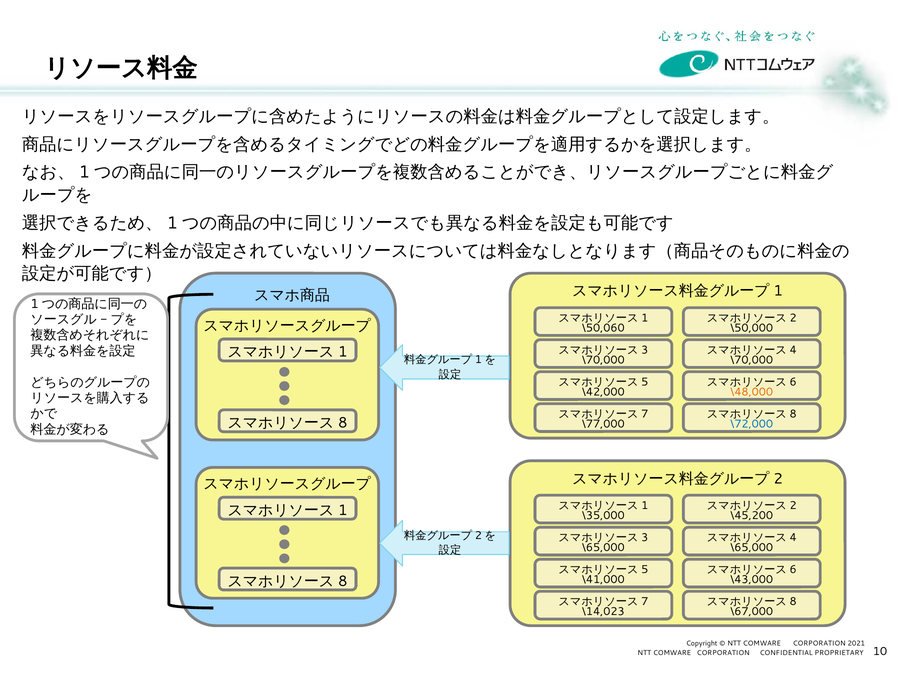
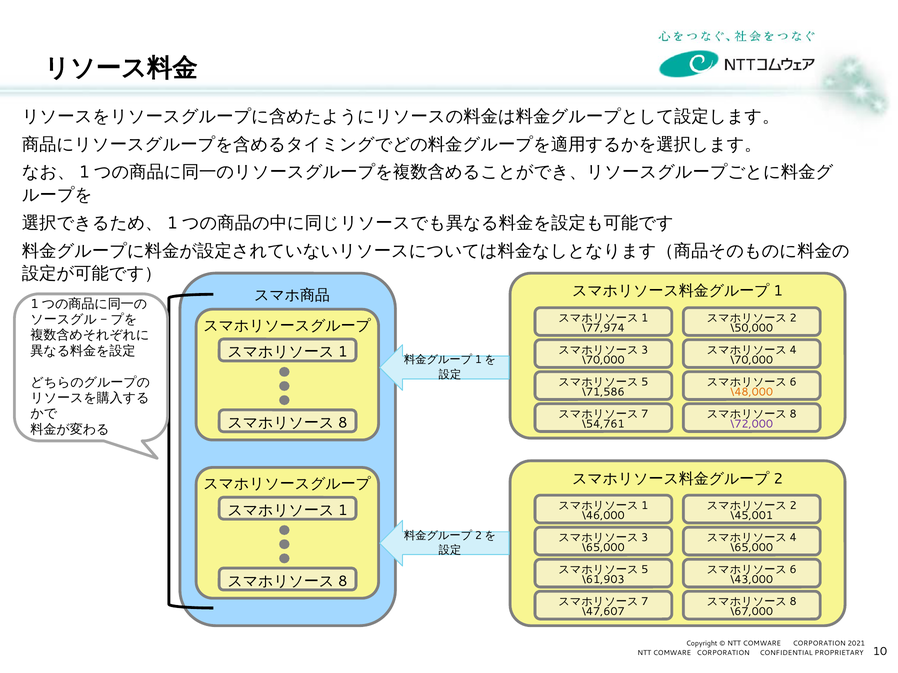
\50,060: \50,060 -> \77,974
\42,000: \42,000 -> \71,586
\77,000: \77,000 -> \54,761
\72,000 colour: blue -> purple
\35,000: \35,000 -> \46,000
\45,200: \45,200 -> \45,001
\41,000: \41,000 -> \61,903
\14,023: \14,023 -> \47,607
